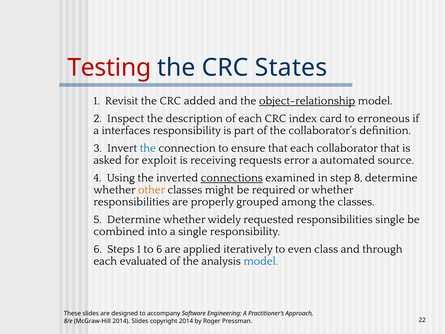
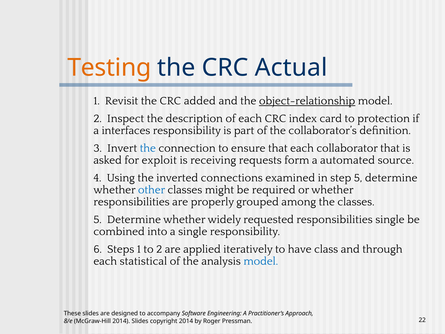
Testing colour: red -> orange
States: States -> Actual
erroneous: erroneous -> protection
error: error -> form
connections underline: present -> none
step 8: 8 -> 5
other colour: orange -> blue
to 6: 6 -> 2
even: even -> have
evaluated: evaluated -> statistical
